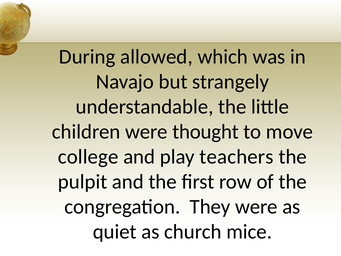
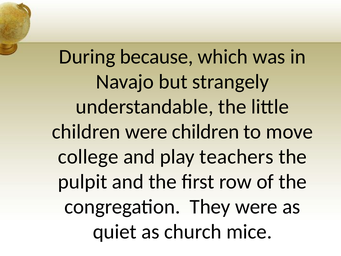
allowed: allowed -> because
were thought: thought -> children
